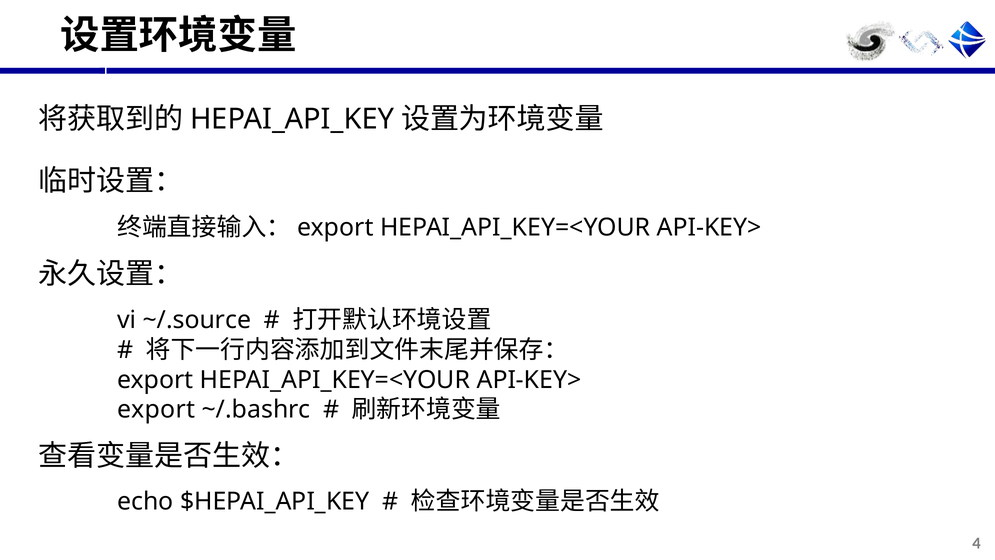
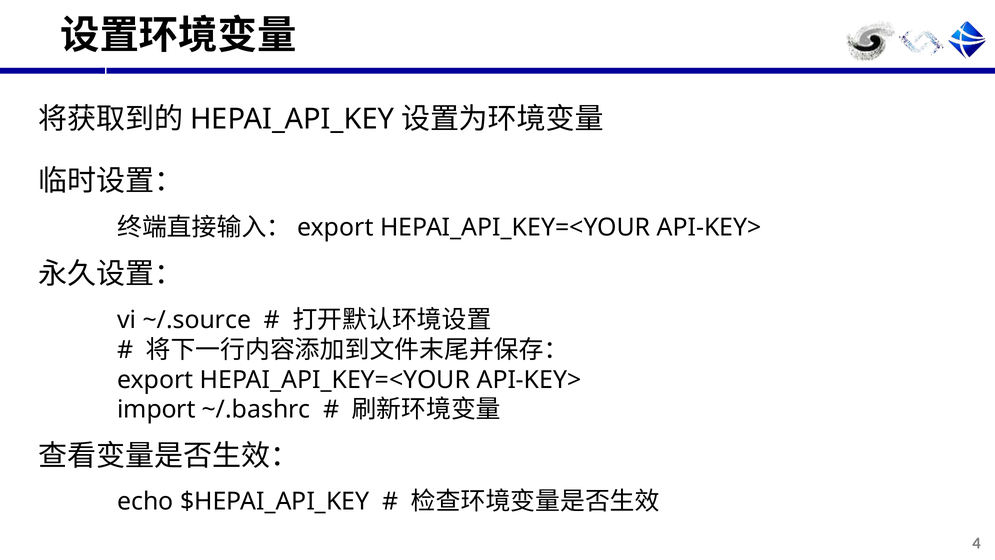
export at (156, 410): export -> import
